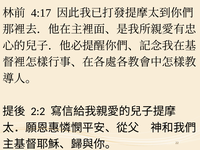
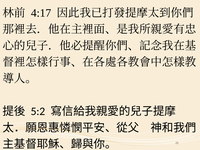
2:2: 2:2 -> 5:2
